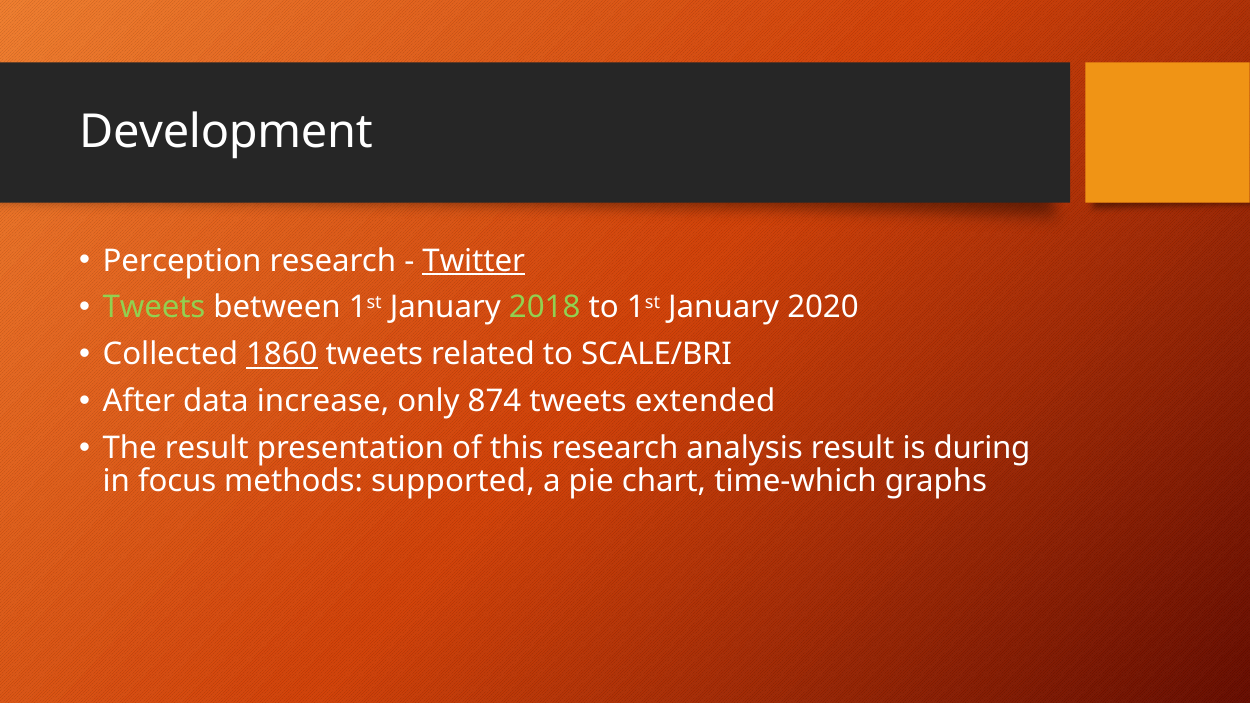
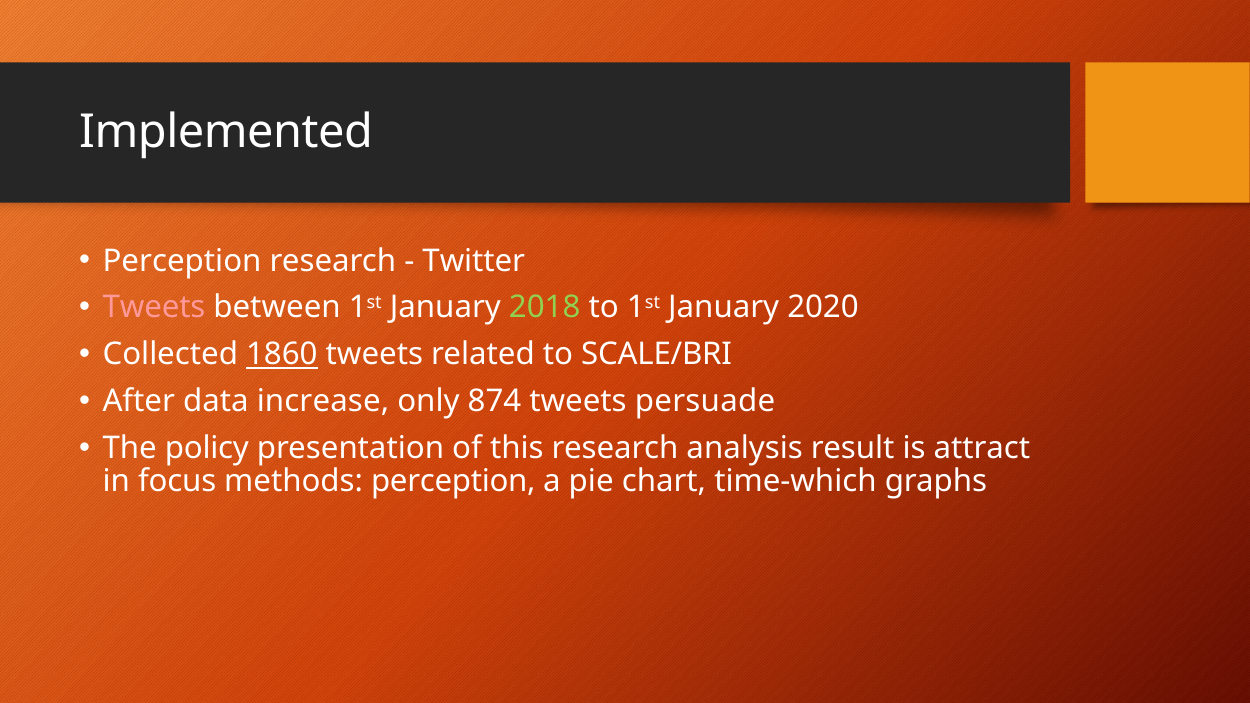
Development: Development -> Implemented
Twitter underline: present -> none
Tweets at (154, 308) colour: light green -> pink
extended: extended -> persuade
The result: result -> policy
during: during -> attract
methods supported: supported -> perception
